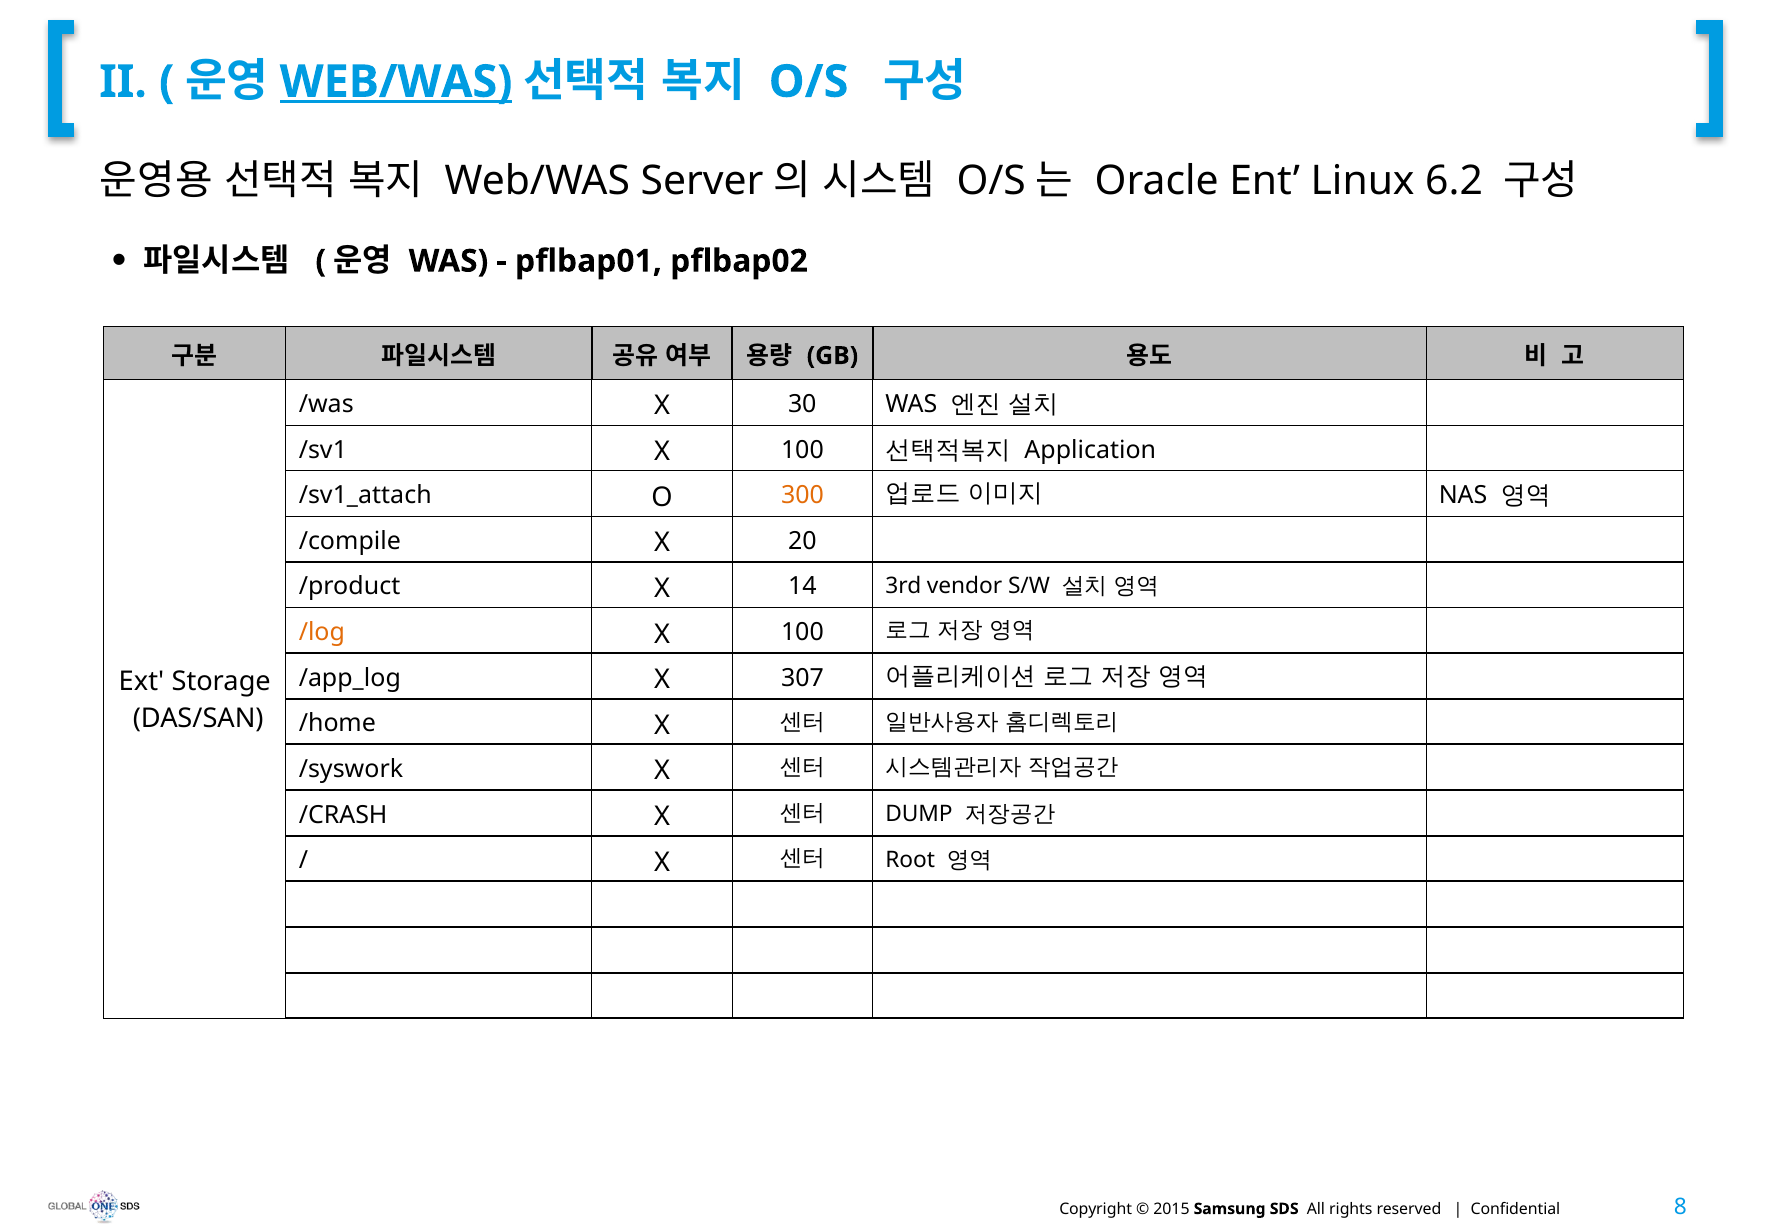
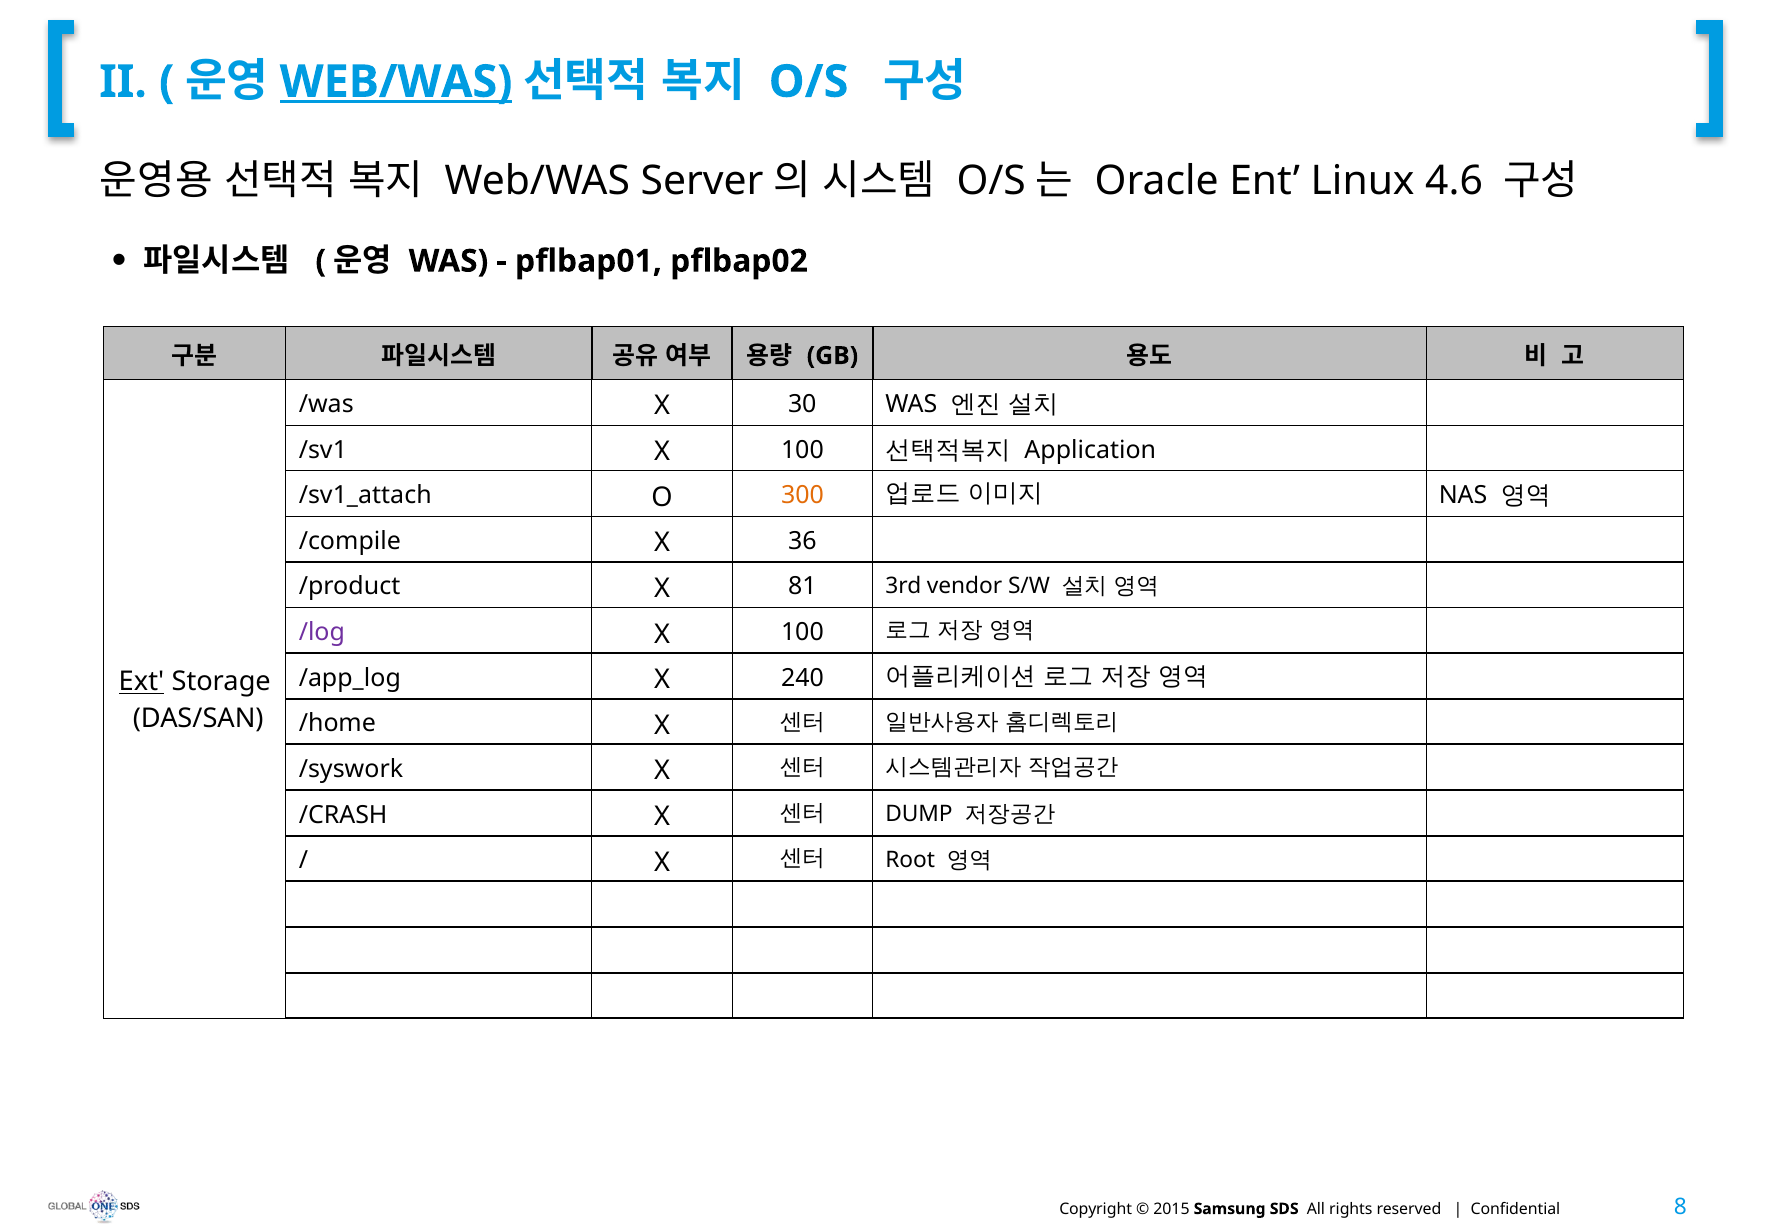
6.2: 6.2 -> 4.6
20: 20 -> 36
14: 14 -> 81
/log colour: orange -> purple
307: 307 -> 240
Ext underline: none -> present
